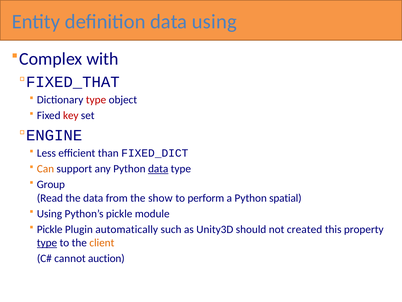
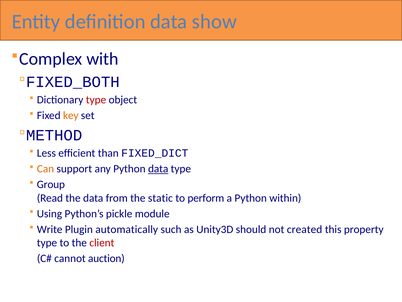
data using: using -> show
FIXED_THAT: FIXED_THAT -> FIXED_BOTH
key colour: red -> orange
ENGINE: ENGINE -> METHOD
show: show -> static
spatial: spatial -> within
Pickle at (50, 229): Pickle -> Write
type at (47, 242) underline: present -> none
client colour: orange -> red
